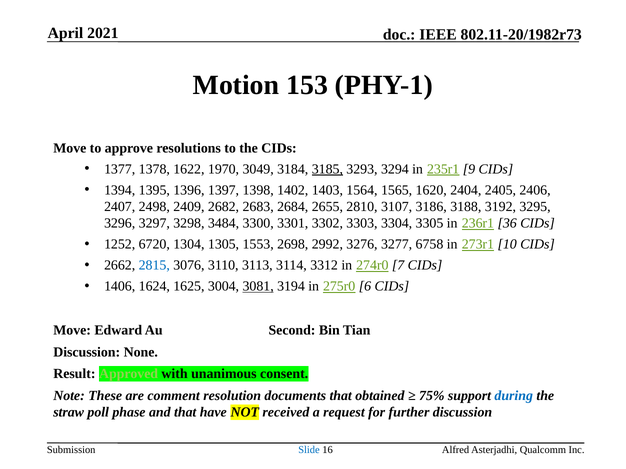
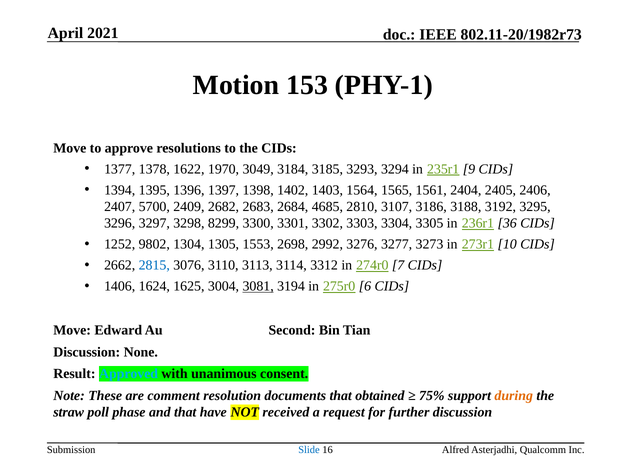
3185 underline: present -> none
1620: 1620 -> 1561
2498: 2498 -> 5700
2655: 2655 -> 4685
3484: 3484 -> 8299
6720: 6720 -> 9802
6758: 6758 -> 3273
Approved colour: light green -> light blue
during colour: blue -> orange
